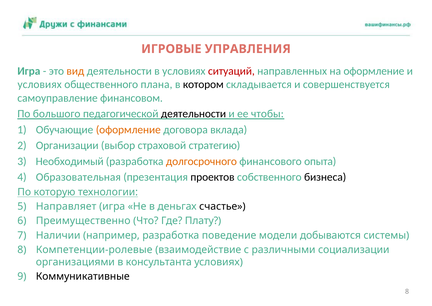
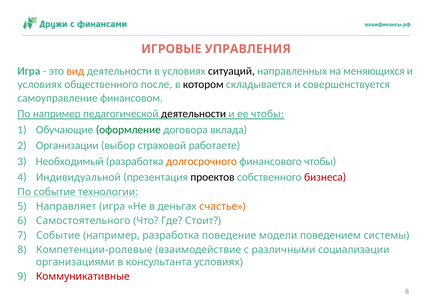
ситуаций colour: red -> black
на оформление: оформление -> меняющихся
плана: плана -> после
По большого: большого -> например
оформление at (128, 130) colour: orange -> green
стратегию: стратегию -> работаете
финансового опыта: опыта -> чтобы
Образовательная: Образовательная -> Индивидуальной
бизнеса colour: black -> red
По которую: которую -> событие
счастье colour: black -> orange
Преимущественно: Преимущественно -> Самостоятельного
Плату: Плату -> Стоит
Наличии at (58, 235): Наличии -> Событие
добываются: добываются -> поведением
Коммуникативные colour: black -> red
